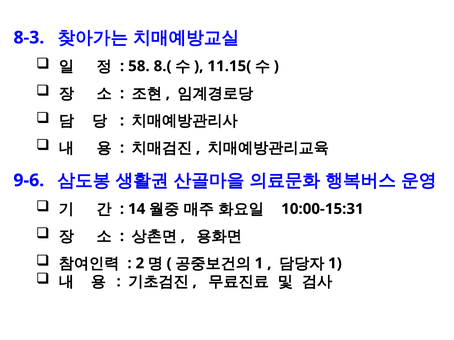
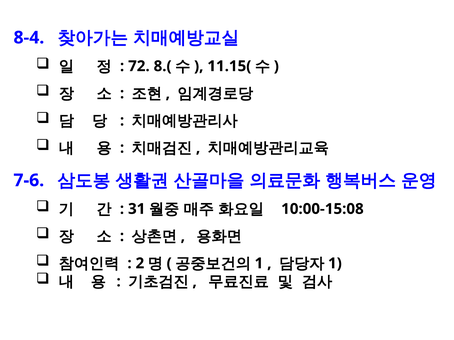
8-3: 8-3 -> 8-4
58: 58 -> 72
9-6: 9-6 -> 7-6
14: 14 -> 31
10:00-15:31: 10:00-15:31 -> 10:00-15:08
